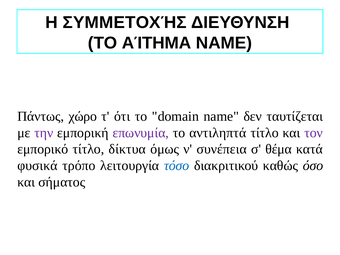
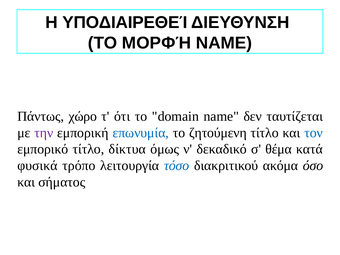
ΣΥΜΜΕΤΟΧΉΣ: ΣΥΜΜΕΤΟΧΉΣ -> ΥΠΟΔΙΑΙΡΕΘΕΊ
ΑΊΤΗΜΑ: ΑΊΤΗΜΑ -> ΜΟΡΦΉ
επωνυμία colour: purple -> blue
αντιληπτά: αντιληπτά -> ζητούμενη
τον colour: purple -> blue
συνέπεια: συνέπεια -> δεκαδικό
καθώς: καθώς -> ακόμα
